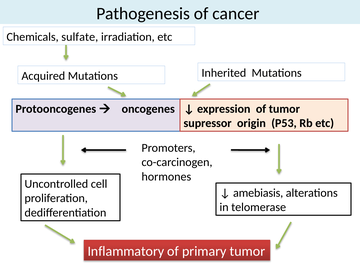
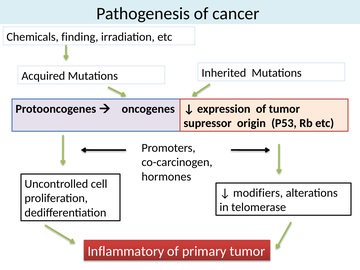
sulfate: sulfate -> finding
amebiasis: amebiasis -> modifiers
